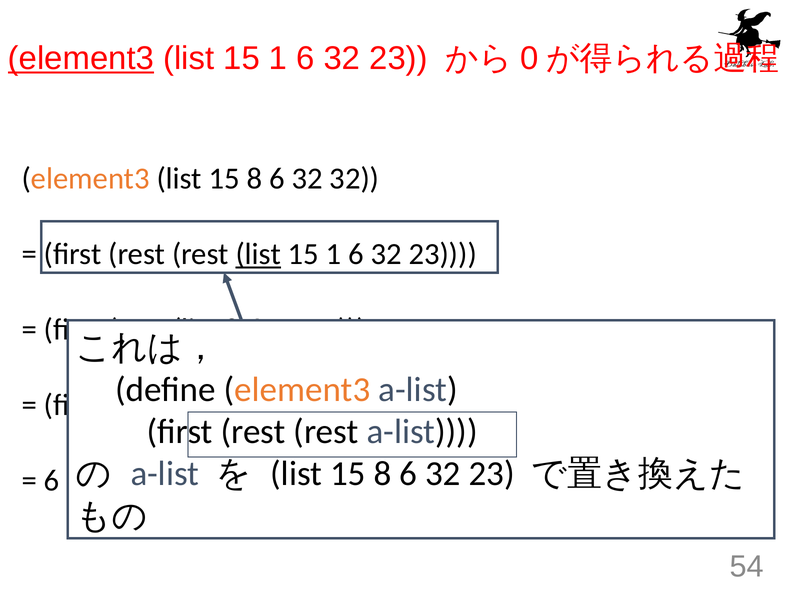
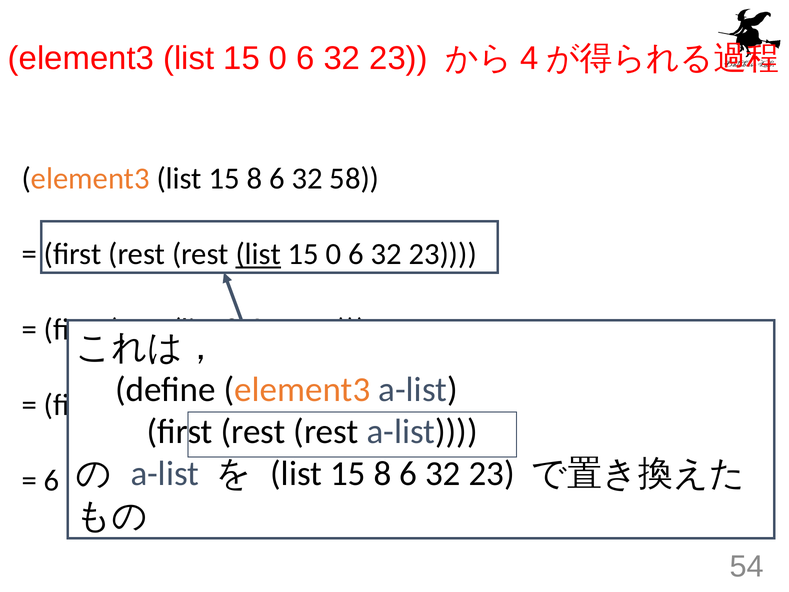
element3 at (81, 58) underline: present -> none
1 at (278, 58): 1 -> 0
0: 0 -> 4
32 32: 32 -> 58
1 at (333, 254): 1 -> 0
